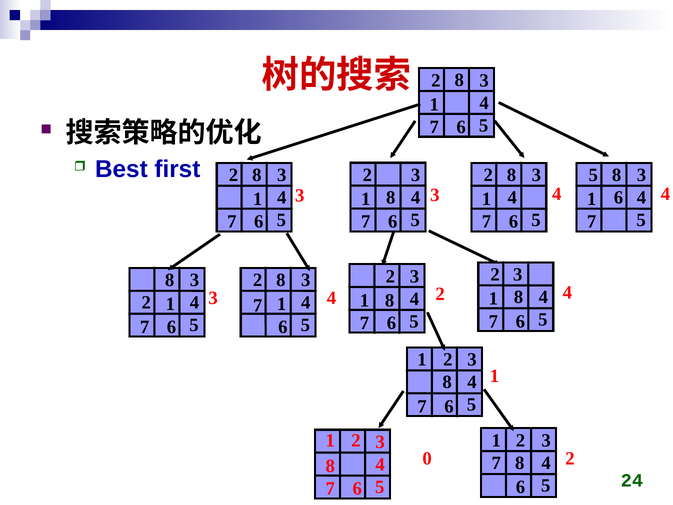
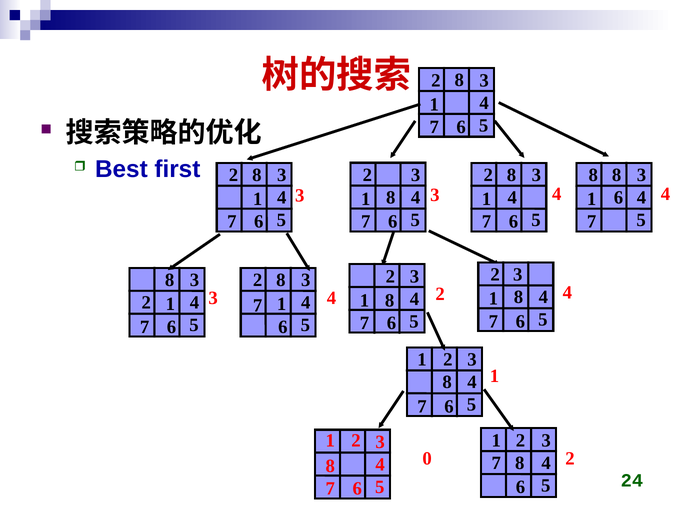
3 5: 5 -> 8
